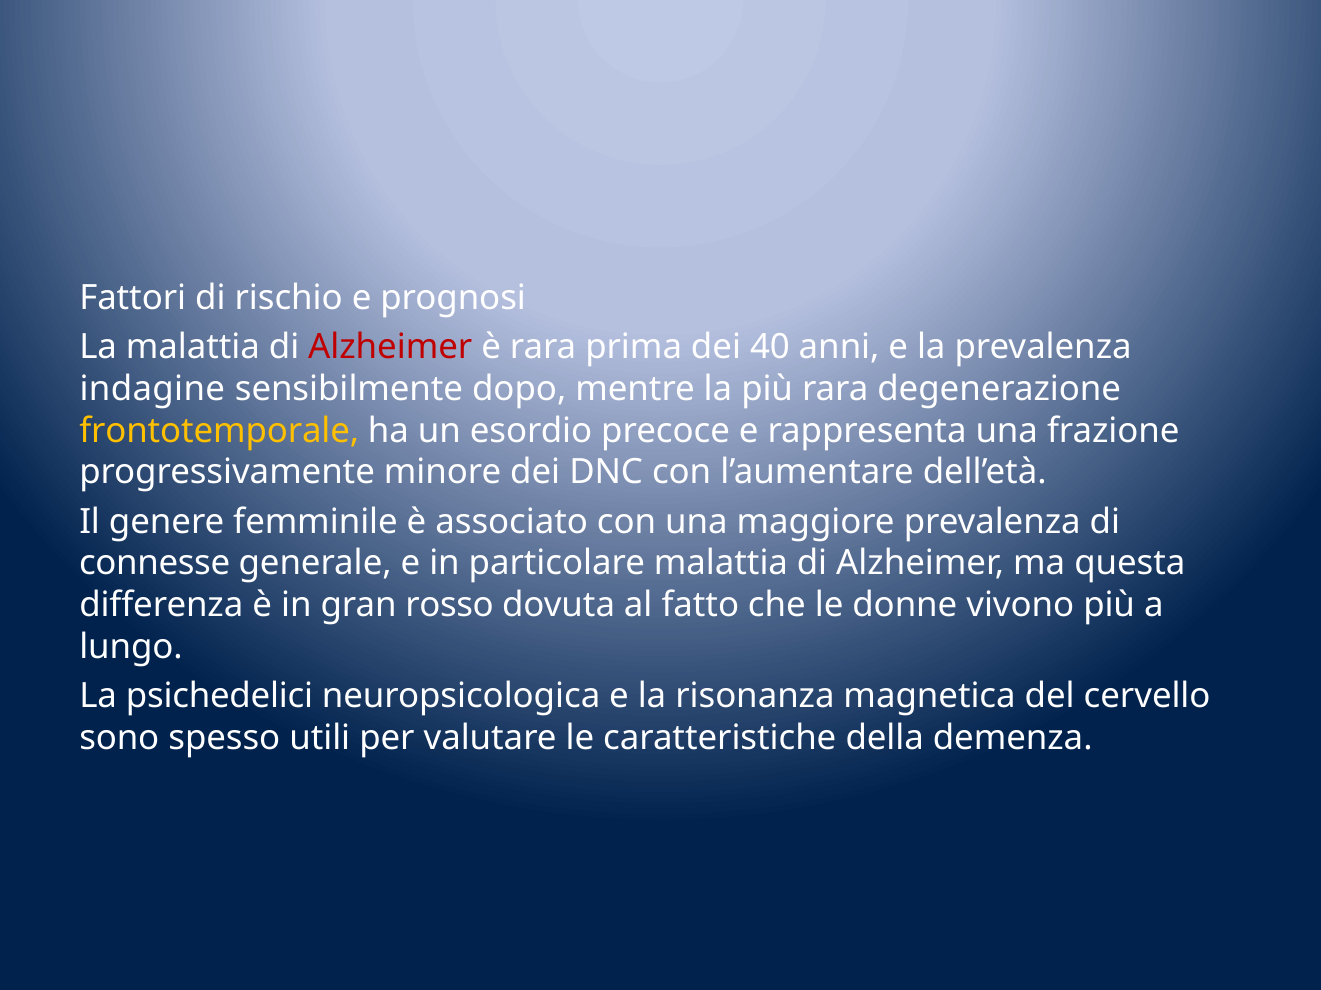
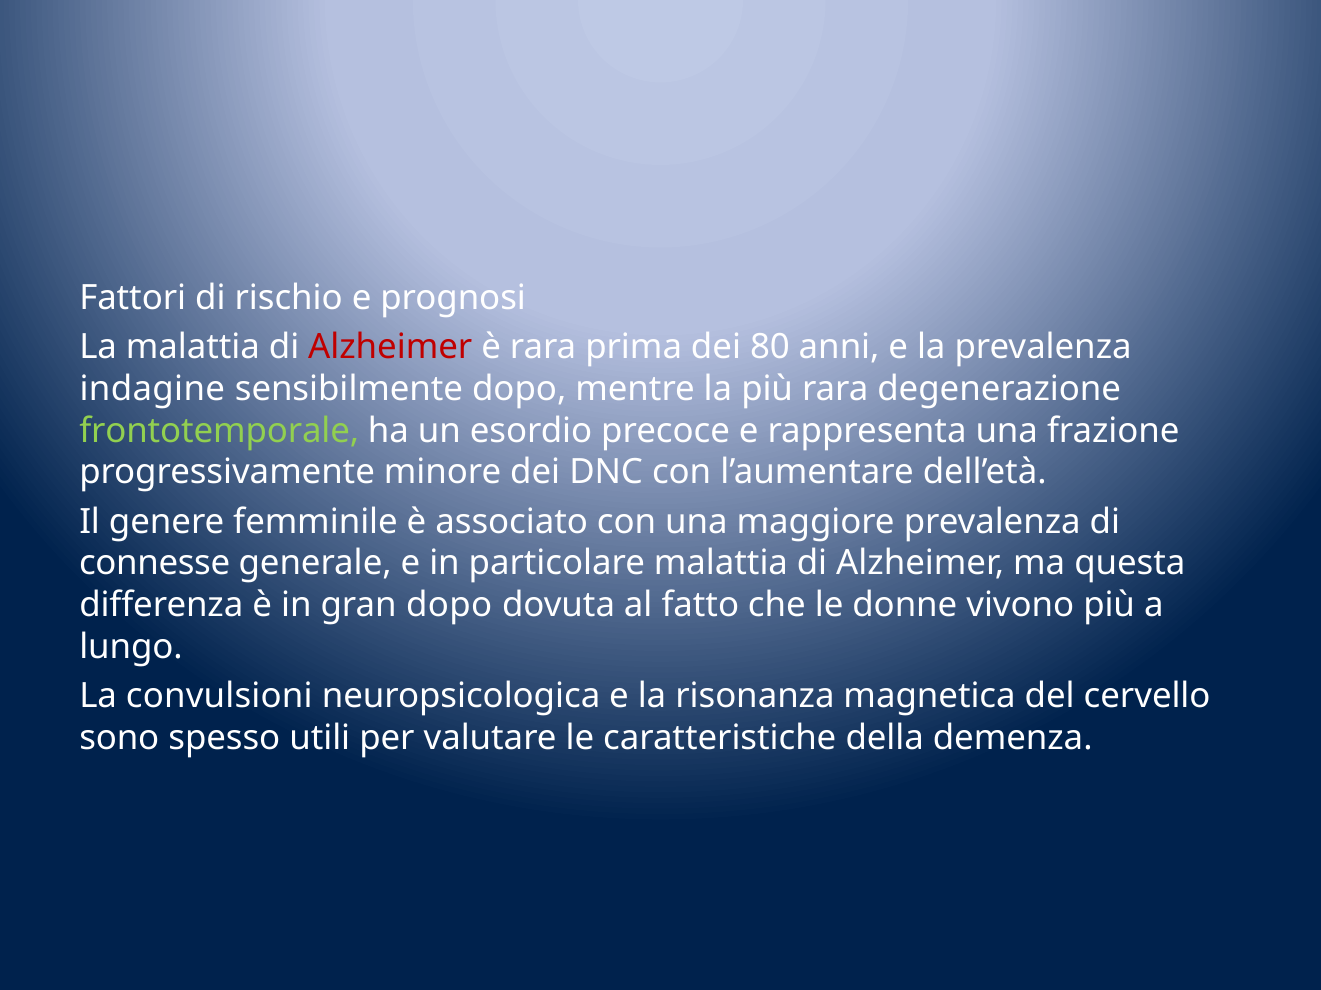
40: 40 -> 80
frontotemporale colour: yellow -> light green
gran rosso: rosso -> dopo
psichedelici: psichedelici -> convulsioni
